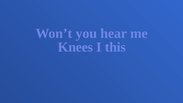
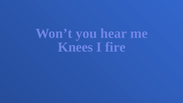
this: this -> fire
